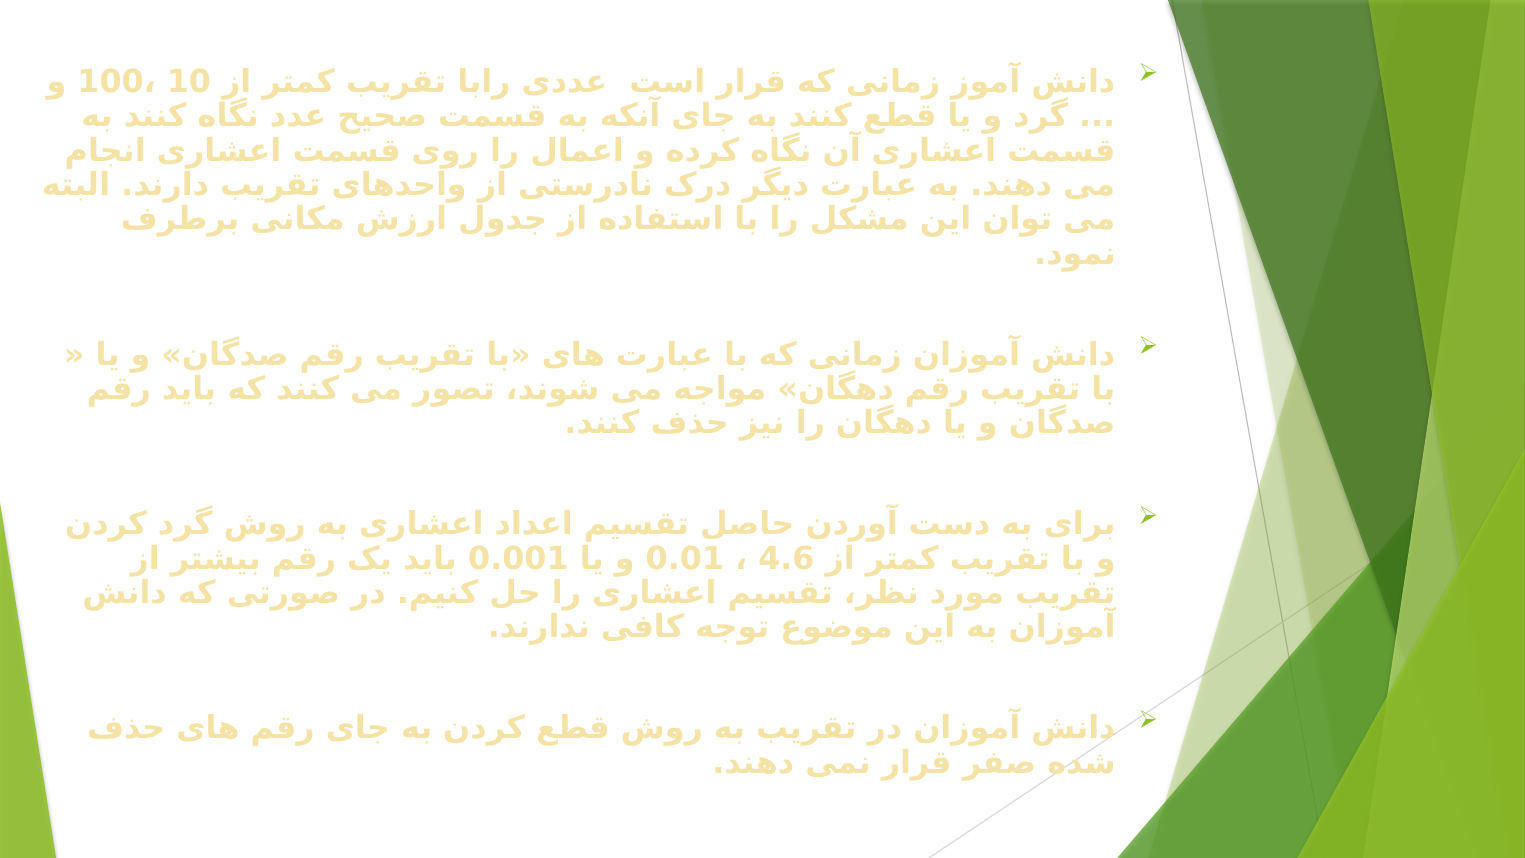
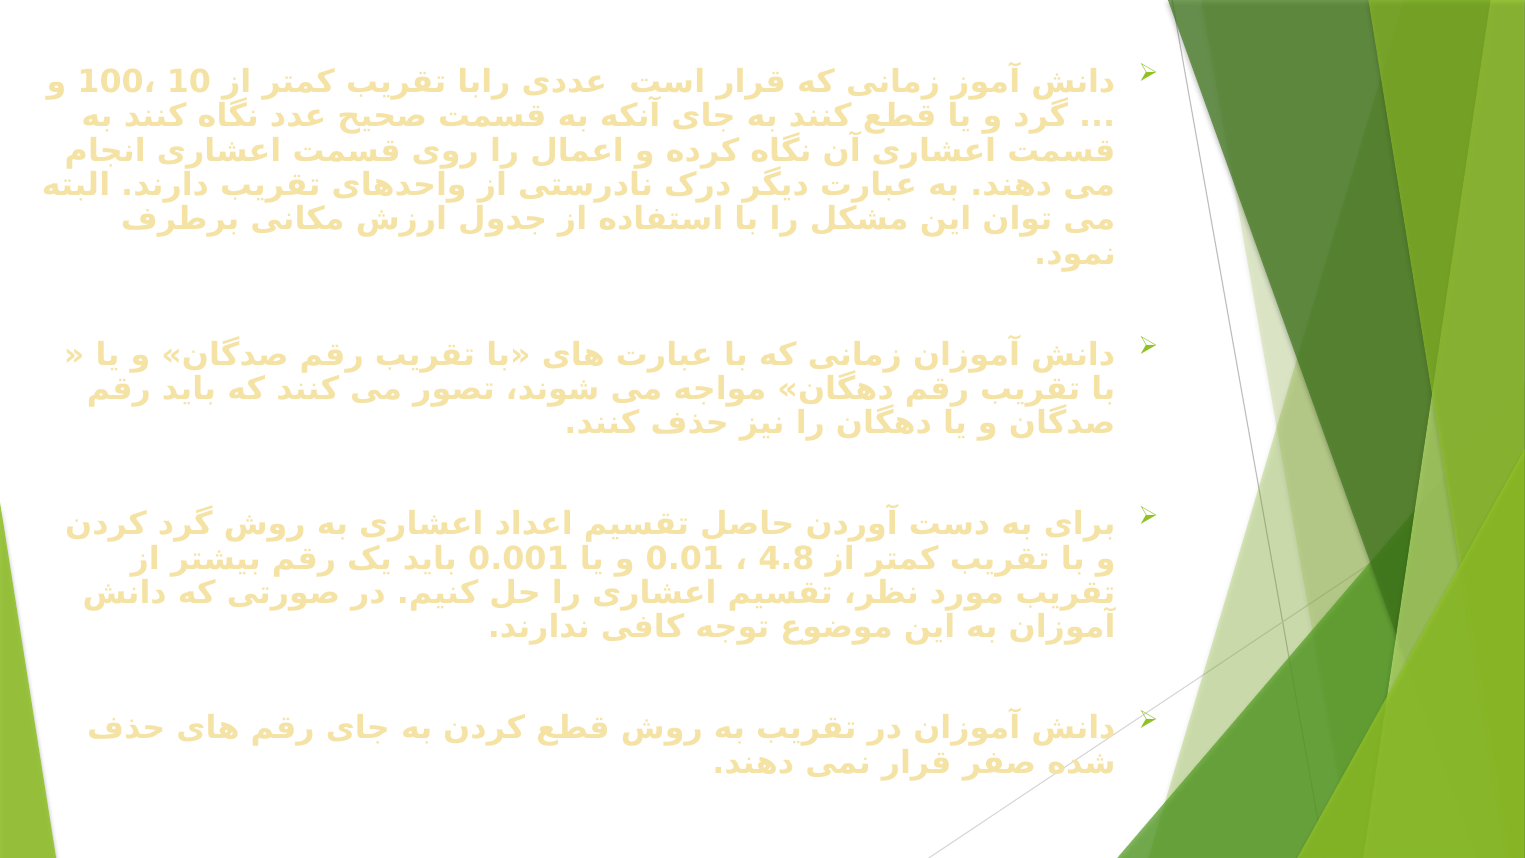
4.6: 4.6 -> 4.8
